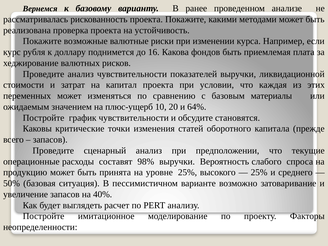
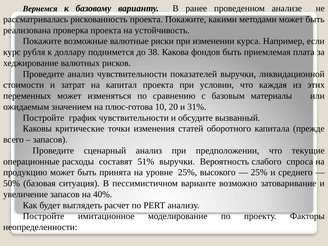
16: 16 -> 38
плюс-ущерб: плюс-ущерб -> плюс-готова
64%: 64% -> 31%
становятся: становятся -> вызванный
98%: 98% -> 51%
